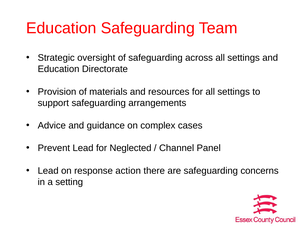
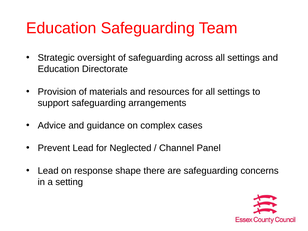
action: action -> shape
